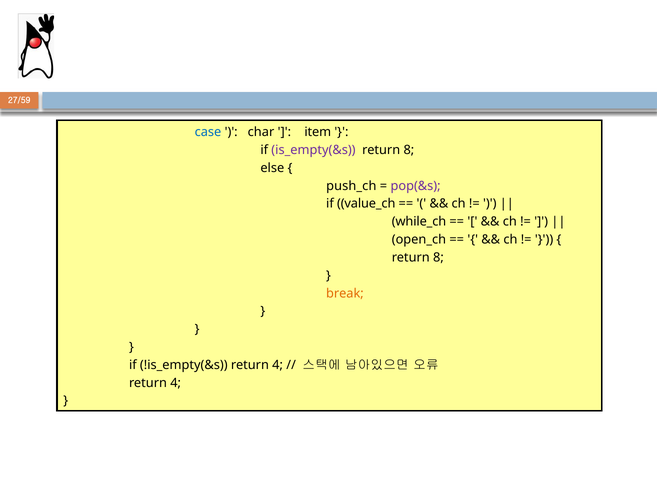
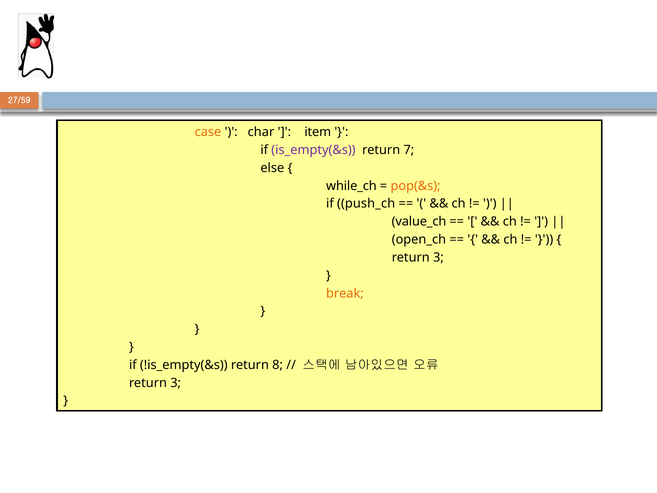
case colour: blue -> orange
8 at (409, 150): 8 -> 7
push_ch: push_ch -> while_ch
pop(&s colour: purple -> orange
value_ch: value_ch -> push_ch
while_ch: while_ch -> value_ch
8 at (438, 257): 8 -> 3
!is_empty(&s return 4: 4 -> 8
4 at (176, 383): 4 -> 3
